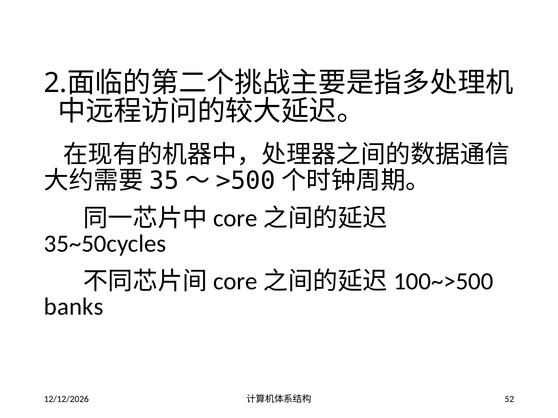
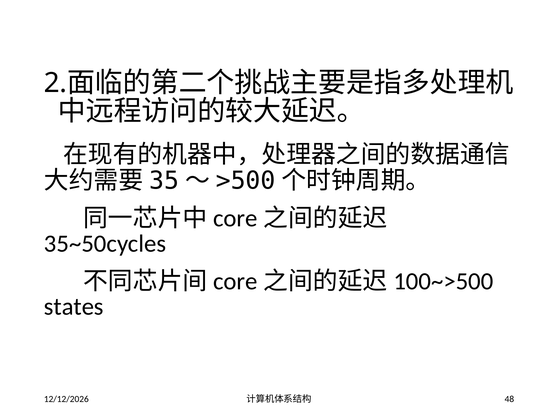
banks: banks -> states
52: 52 -> 48
